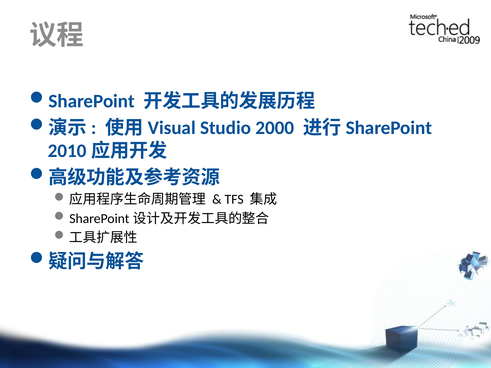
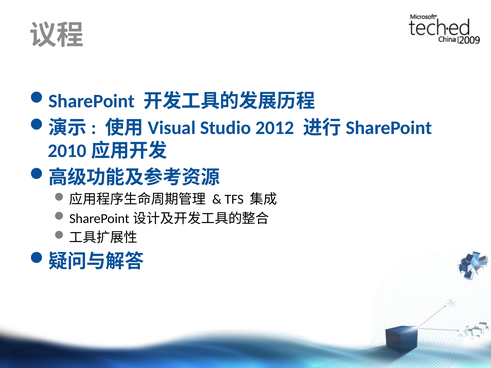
2000: 2000 -> 2012
